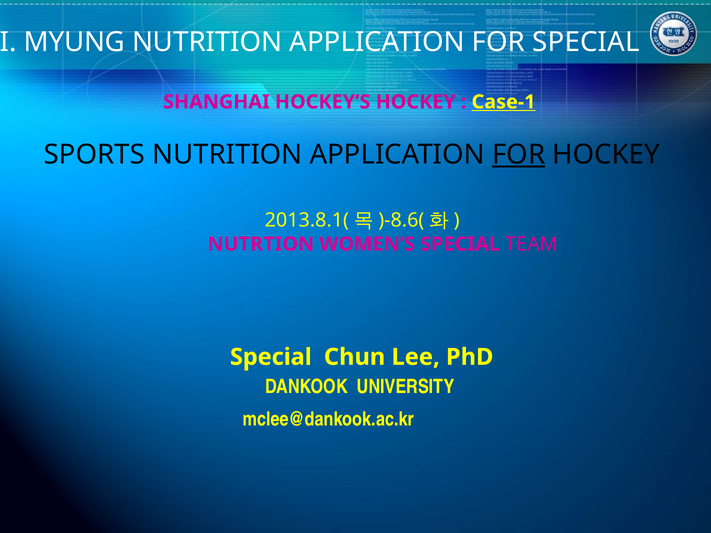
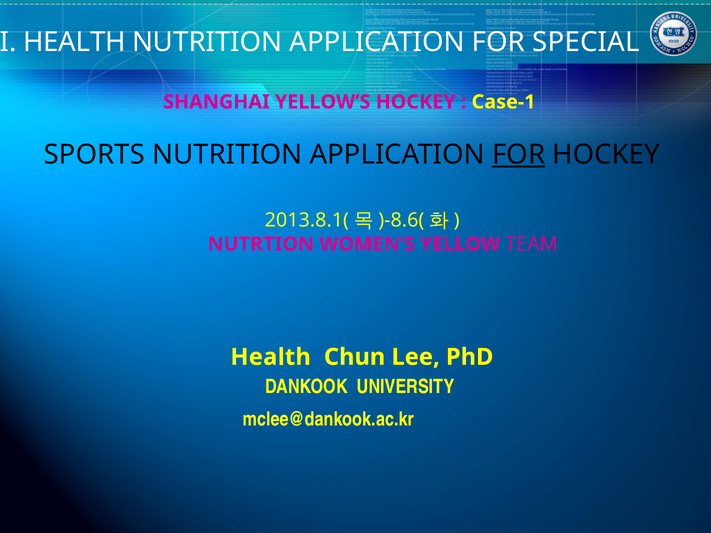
MYUNG at (74, 42): MYUNG -> HEALTH
HOCKEY’S: HOCKEY’S -> YELLOW’S
Case-1 underline: present -> none
WOMEN’S SPECIAL: SPECIAL -> YELLOW
Special at (271, 357): Special -> Health
